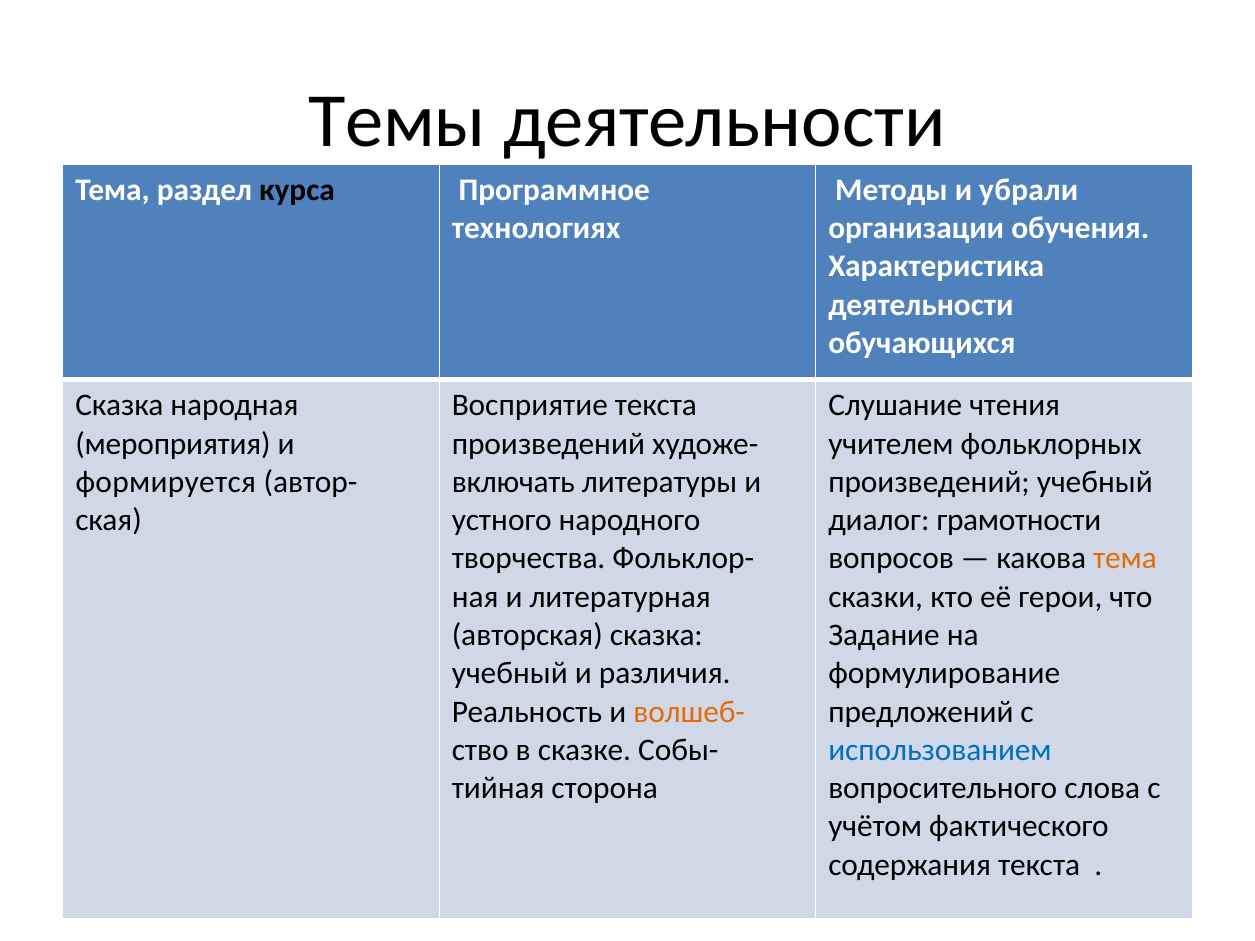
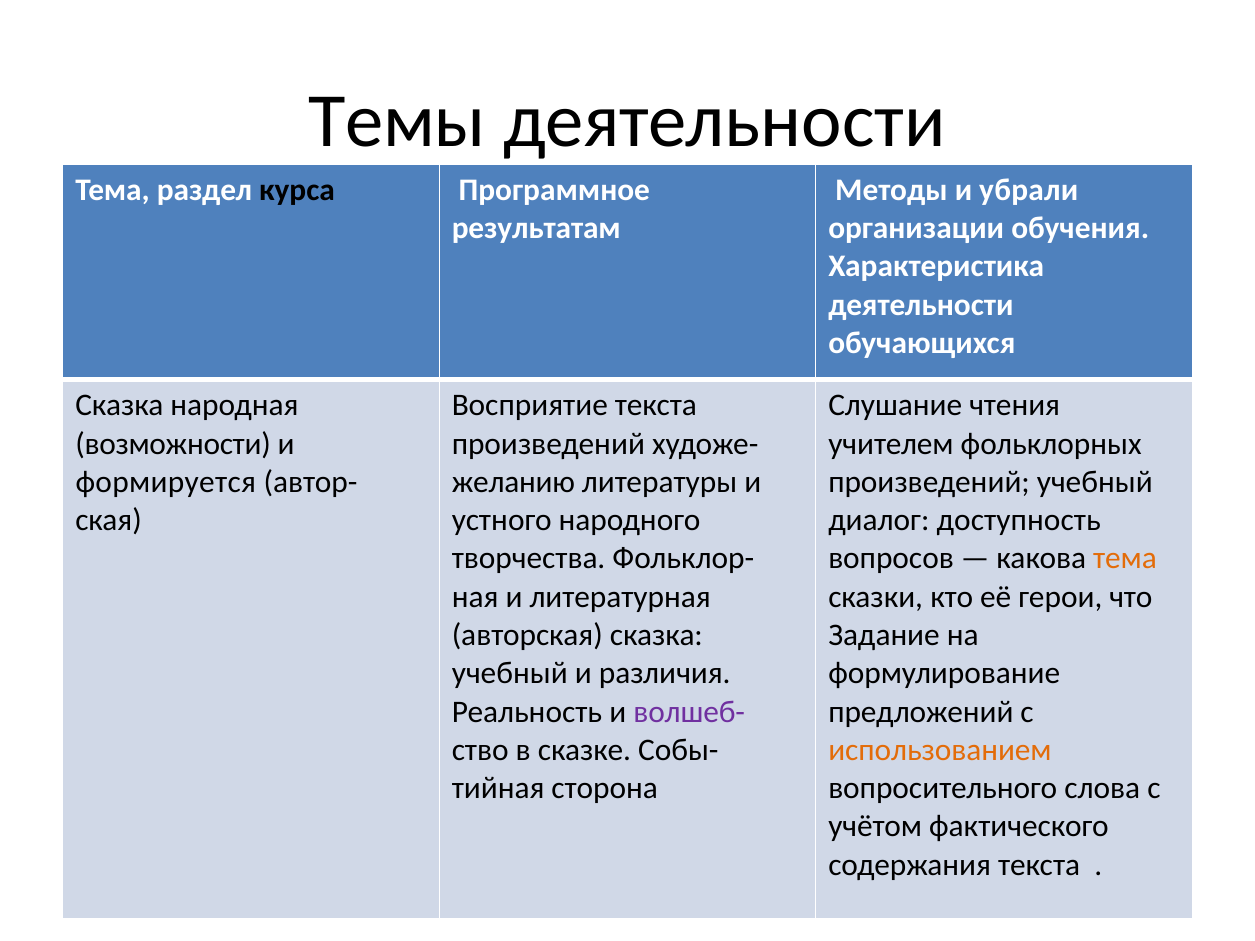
технологиях: технологиях -> результатам
мероприятия: мероприятия -> возможности
включать: включать -> желанию
грамотности: грамотности -> доступность
волшеб- colour: orange -> purple
использованием colour: blue -> orange
